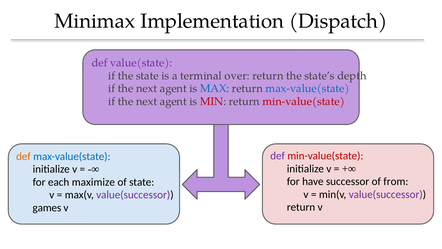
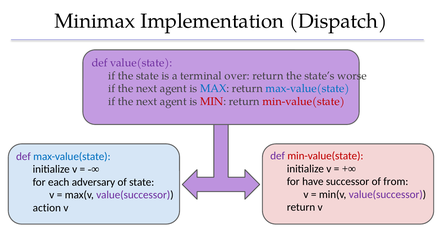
depth: depth -> worse
def at (23, 156) colour: orange -> purple
maximize: maximize -> adversary
games: games -> action
